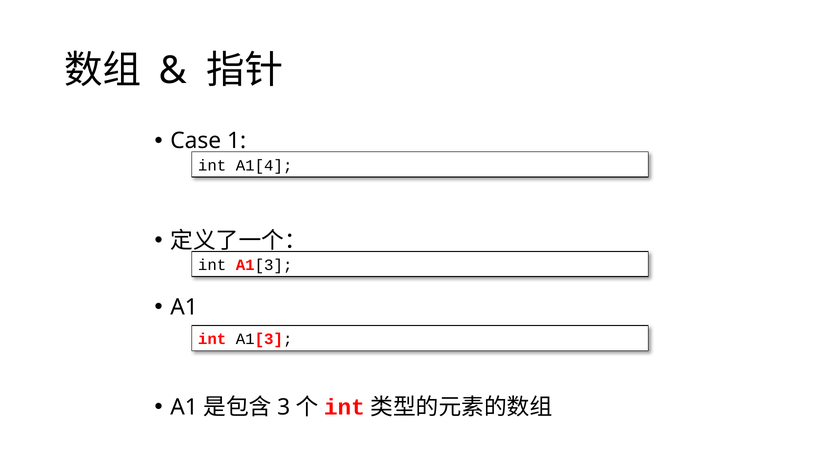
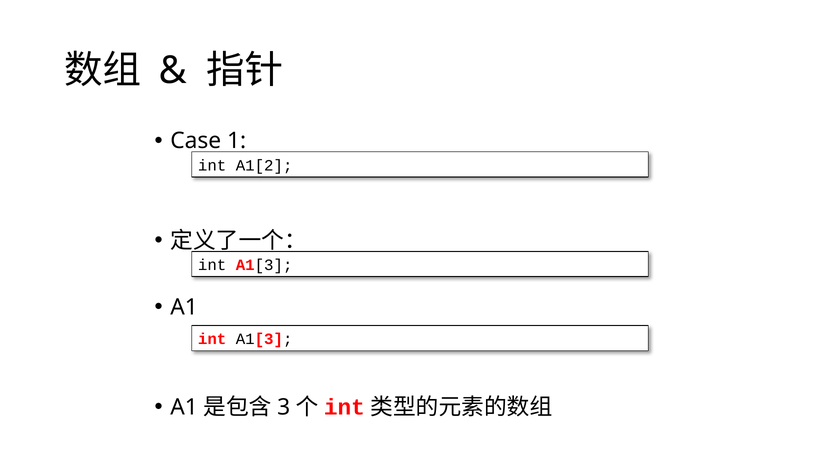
A1[4: A1[4 -> A1[2
